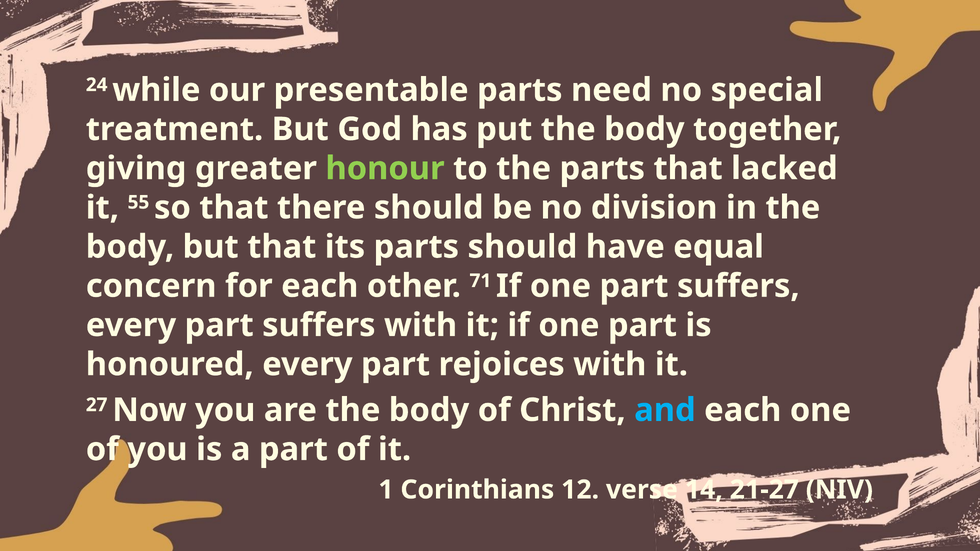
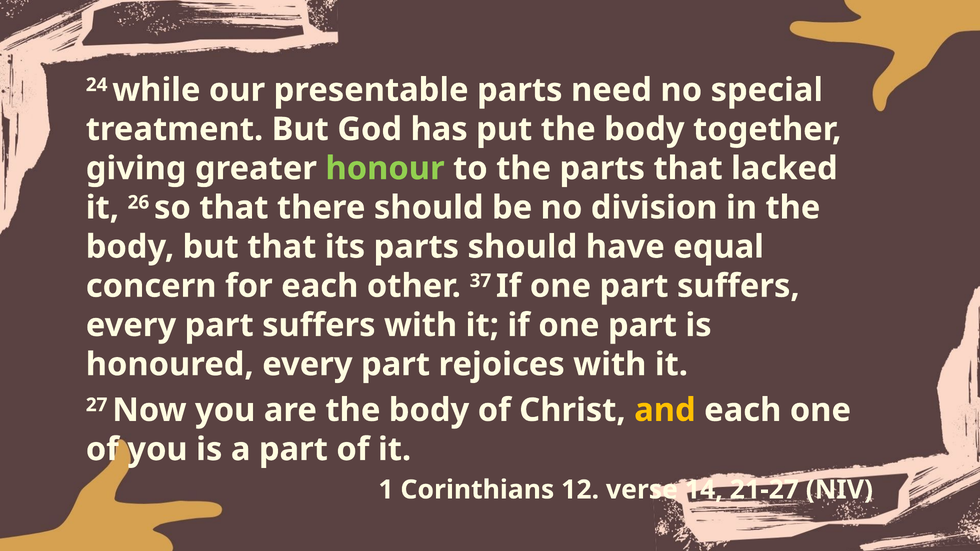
55: 55 -> 26
71: 71 -> 37
and colour: light blue -> yellow
